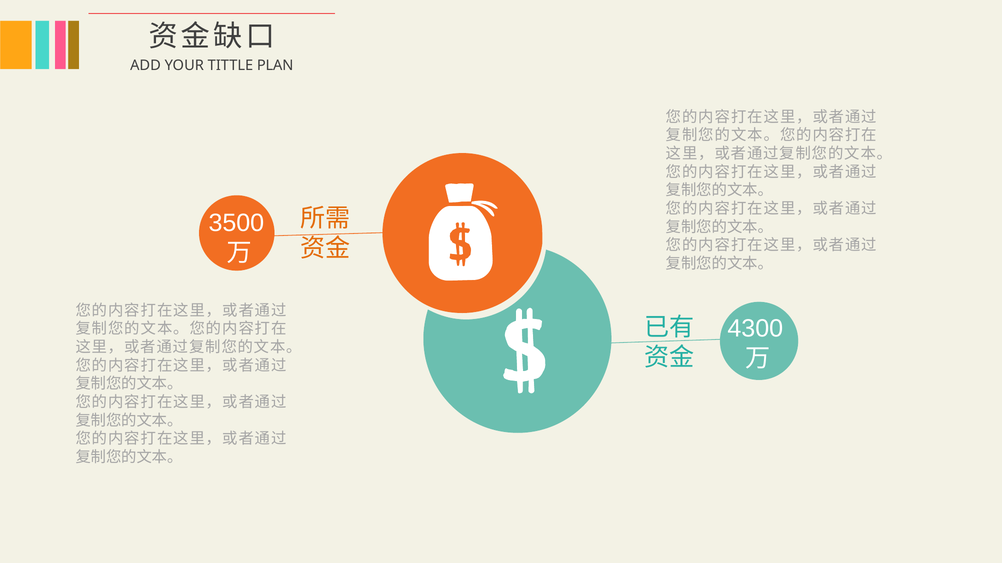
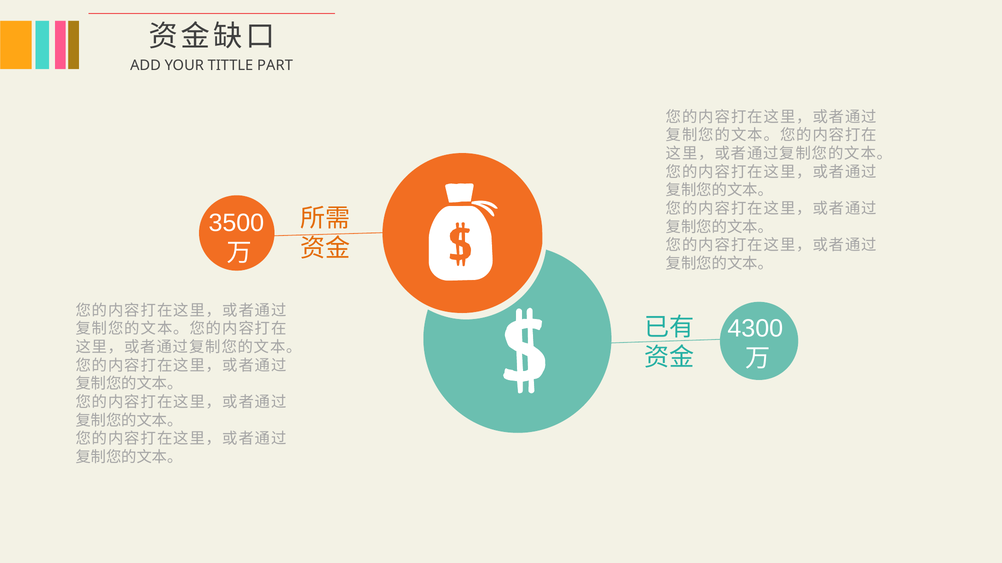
PLAN: PLAN -> PART
